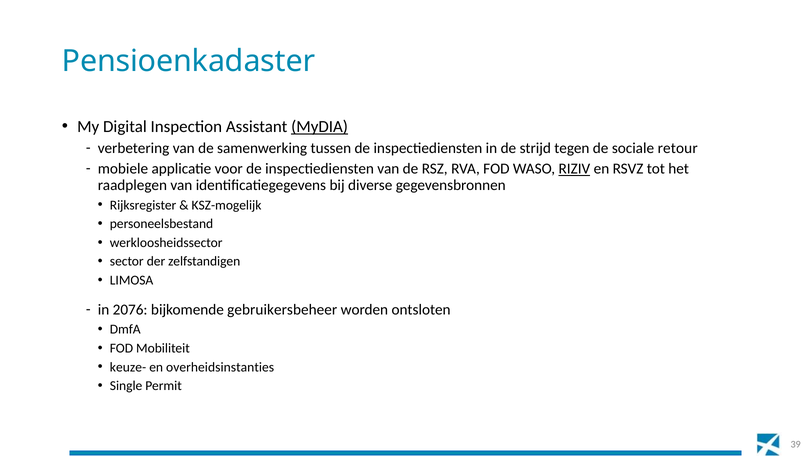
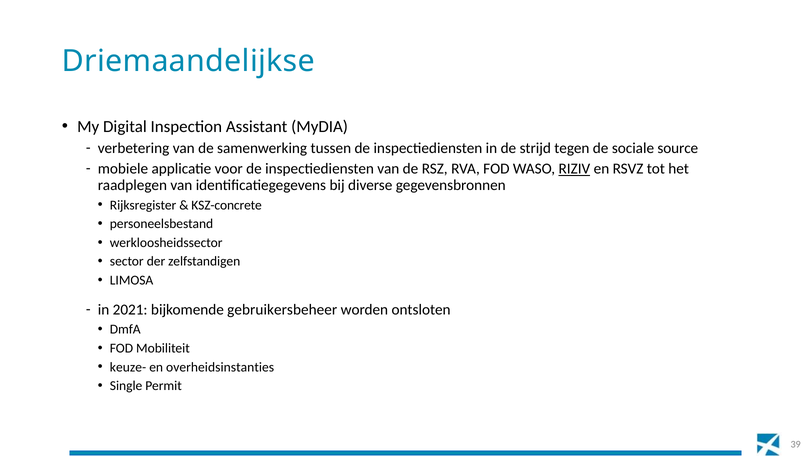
Pensioenkadaster: Pensioenkadaster -> Driemaandelijkse
MyDIA underline: present -> none
retour: retour -> source
KSZ-mogelijk: KSZ-mogelijk -> KSZ-concrete
2076: 2076 -> 2021
